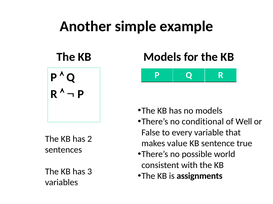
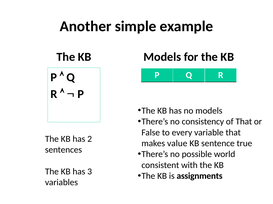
conditional: conditional -> consistency
of Well: Well -> That
